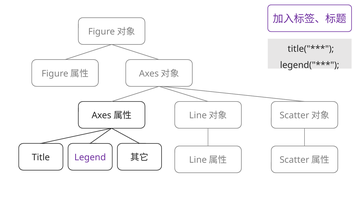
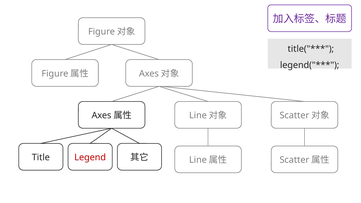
Legend colour: purple -> red
